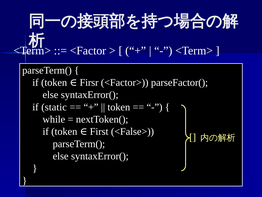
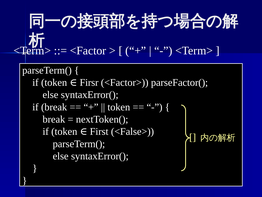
if static: static -> break
while at (54, 119): while -> break
